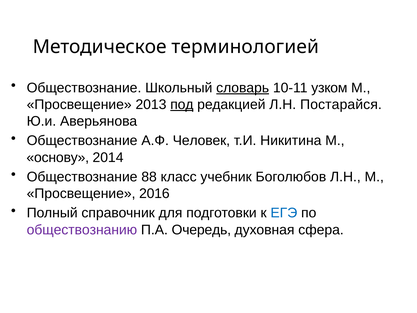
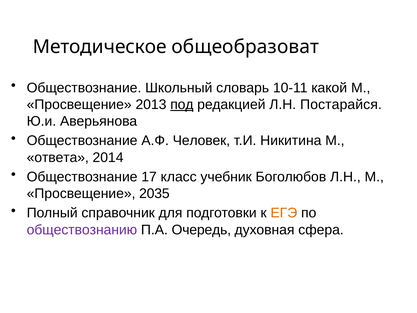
терминологией: терминологией -> общеобразоват
словарь underline: present -> none
узком: узком -> какой
основу: основу -> ответа
88: 88 -> 17
2016: 2016 -> 2035
ЕГЭ colour: blue -> orange
